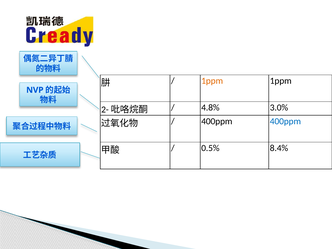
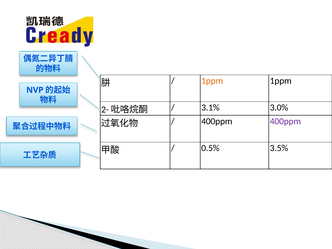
4.8%: 4.8% -> 3.1%
400ppm at (285, 121) colour: blue -> purple
8.4%: 8.4% -> 3.5%
